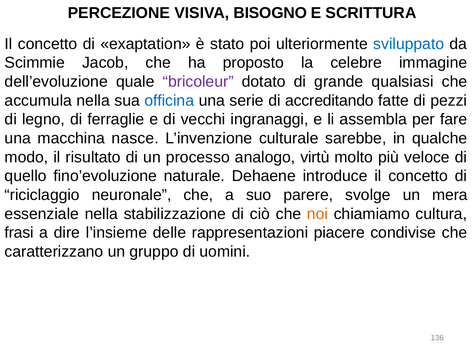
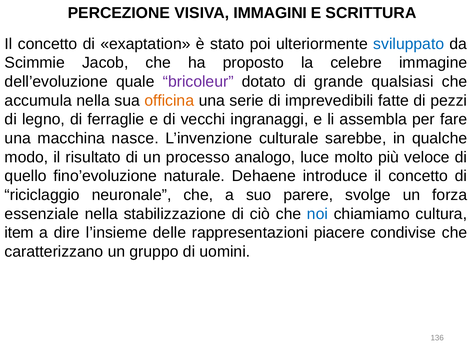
BISOGNO: BISOGNO -> IMMAGINI
officina colour: blue -> orange
accreditando: accreditando -> imprevedibili
virtù: virtù -> luce
mera: mera -> forza
noi colour: orange -> blue
frasi: frasi -> item
